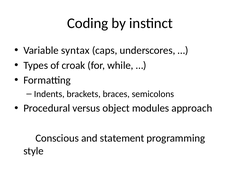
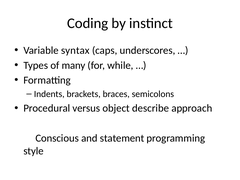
croak: croak -> many
modules: modules -> describe
